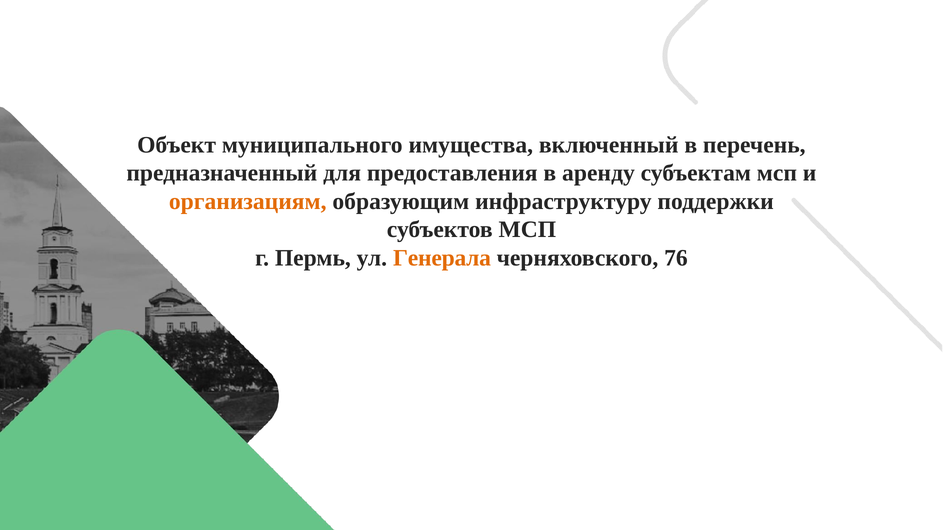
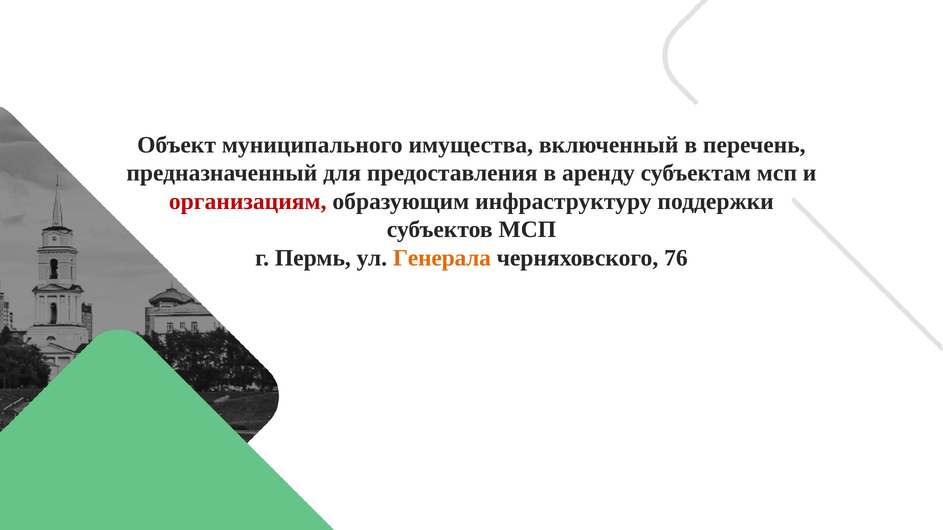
организациям colour: orange -> red
